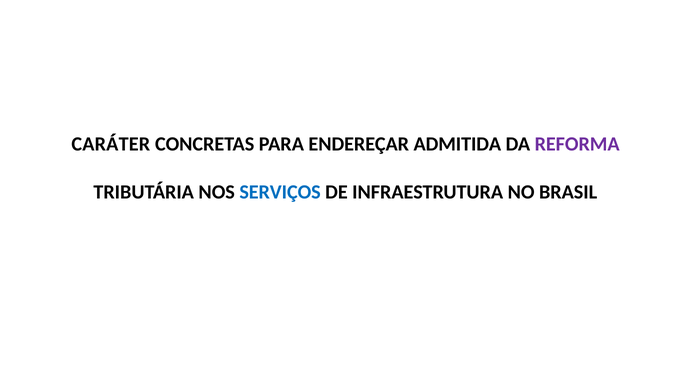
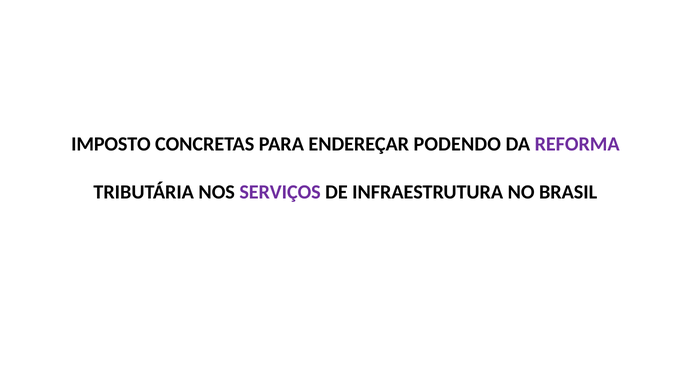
CARÁTER: CARÁTER -> IMPOSTO
ADMITIDA: ADMITIDA -> PODENDO
SERVIÇOS colour: blue -> purple
